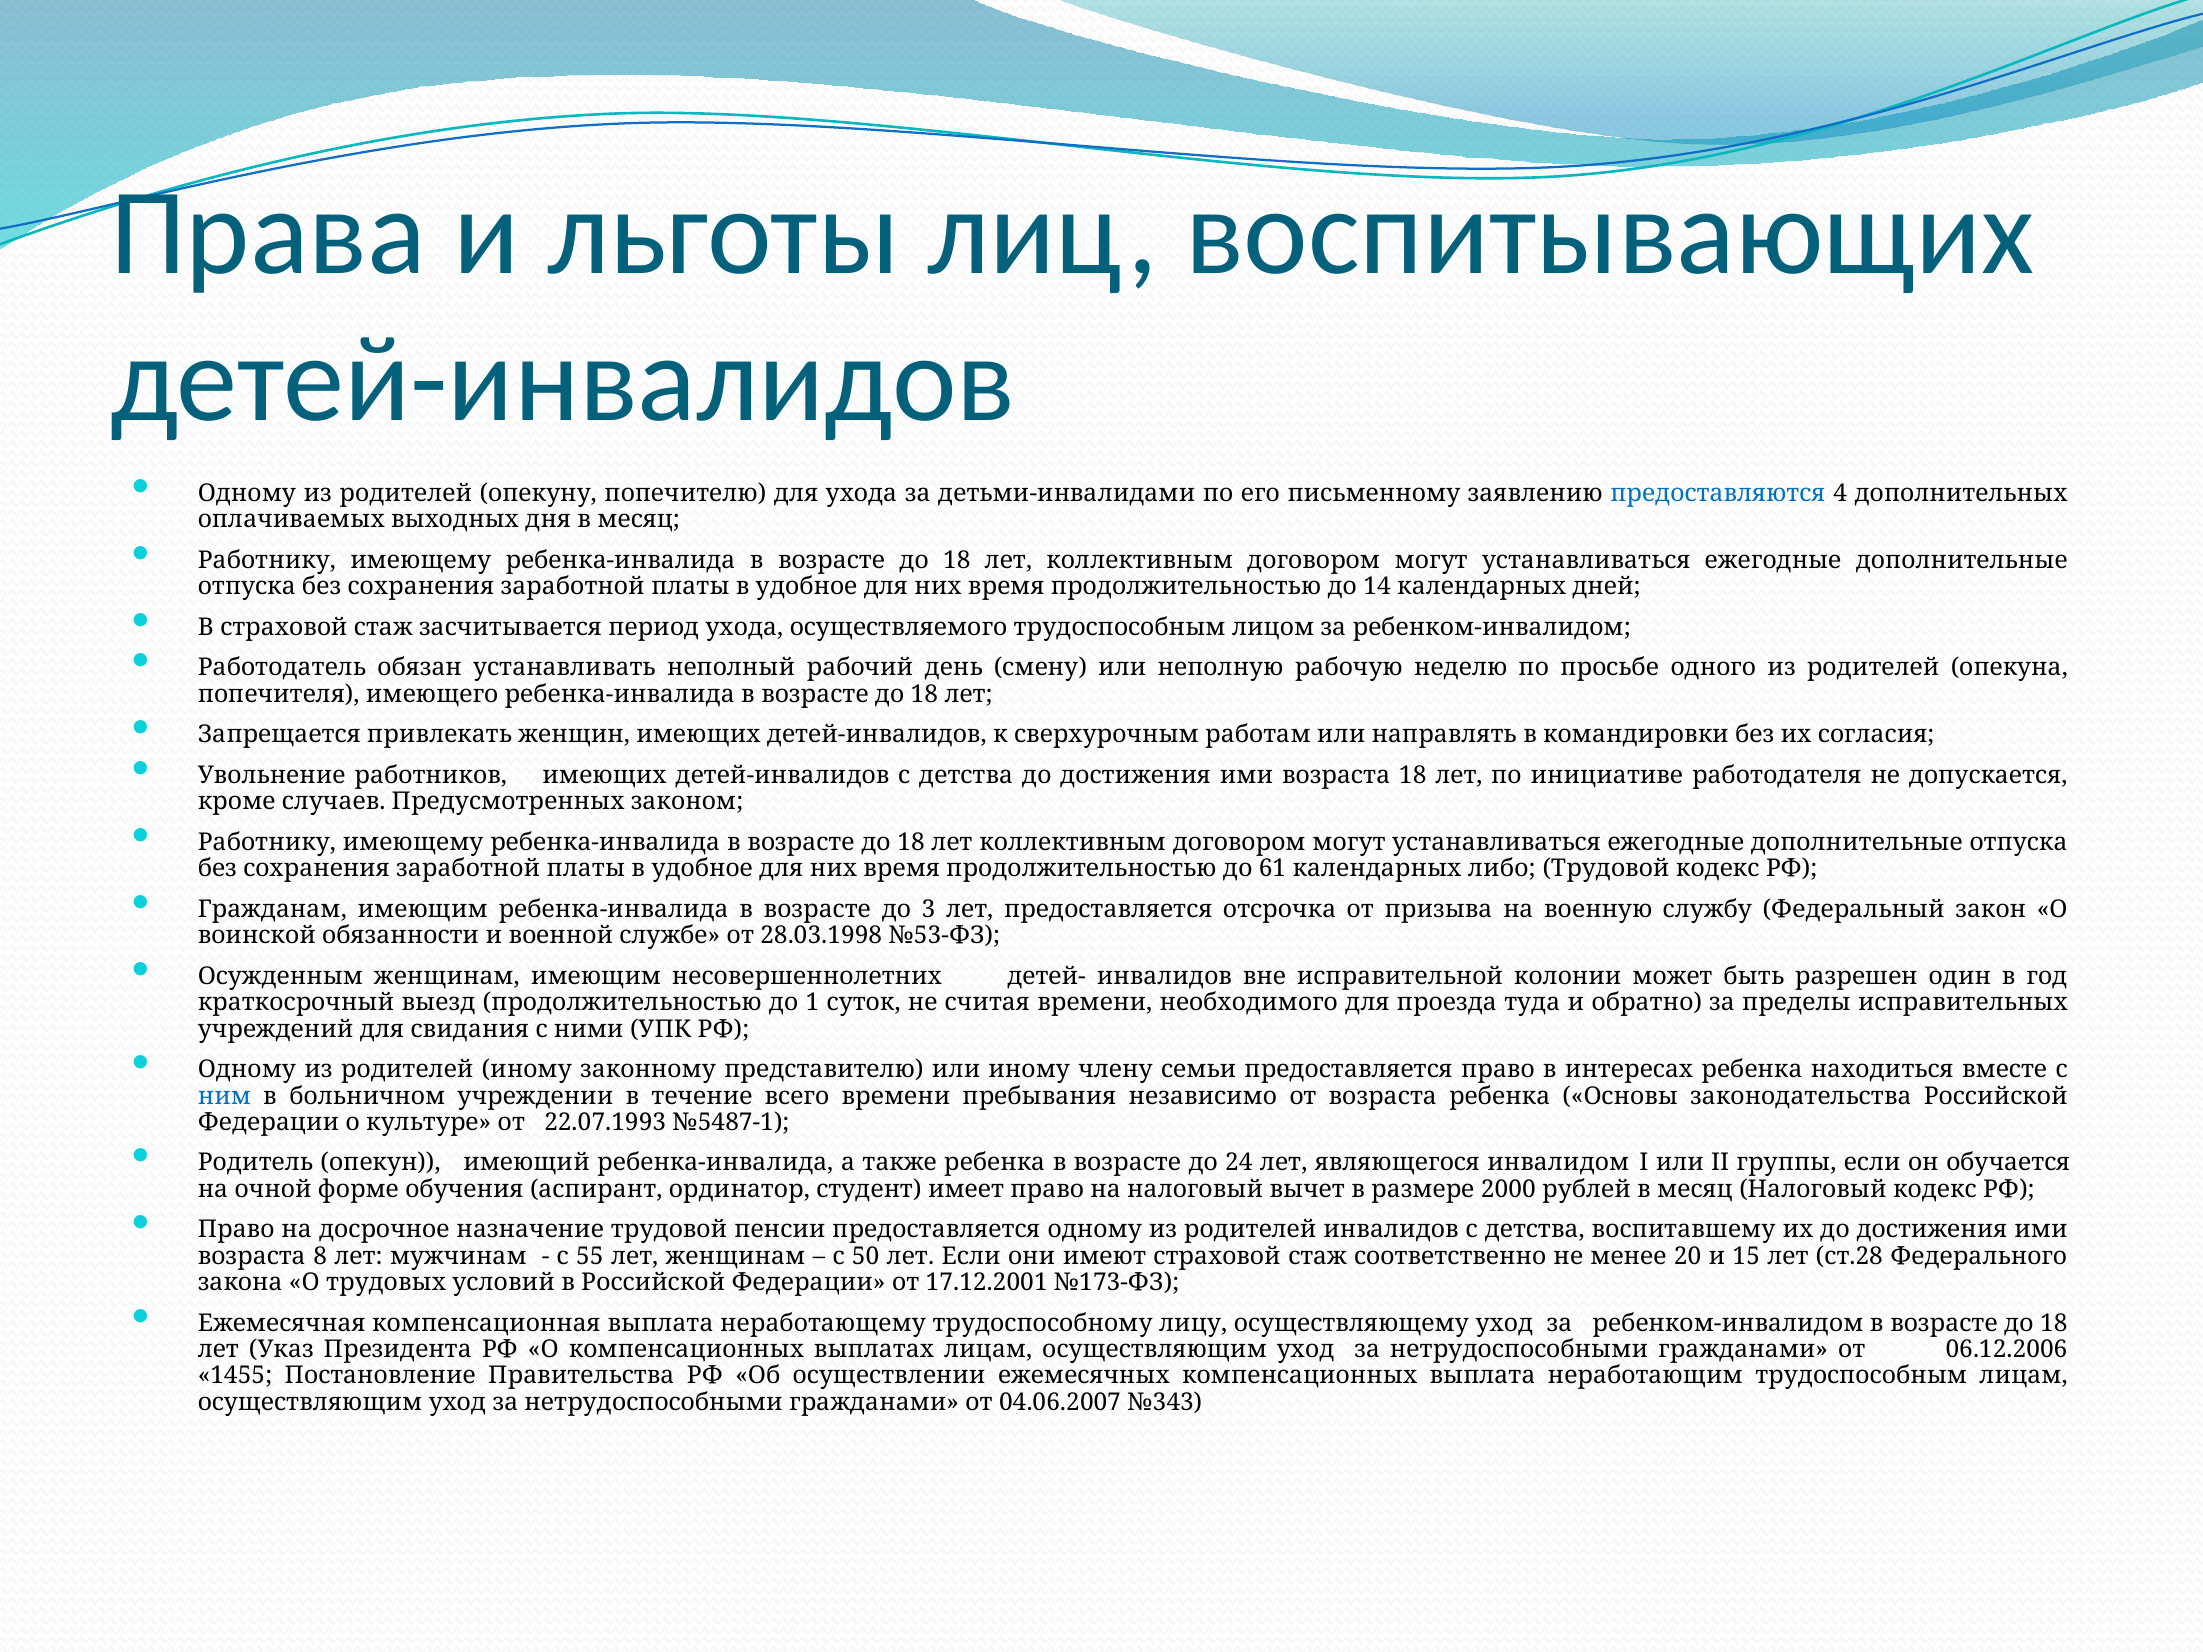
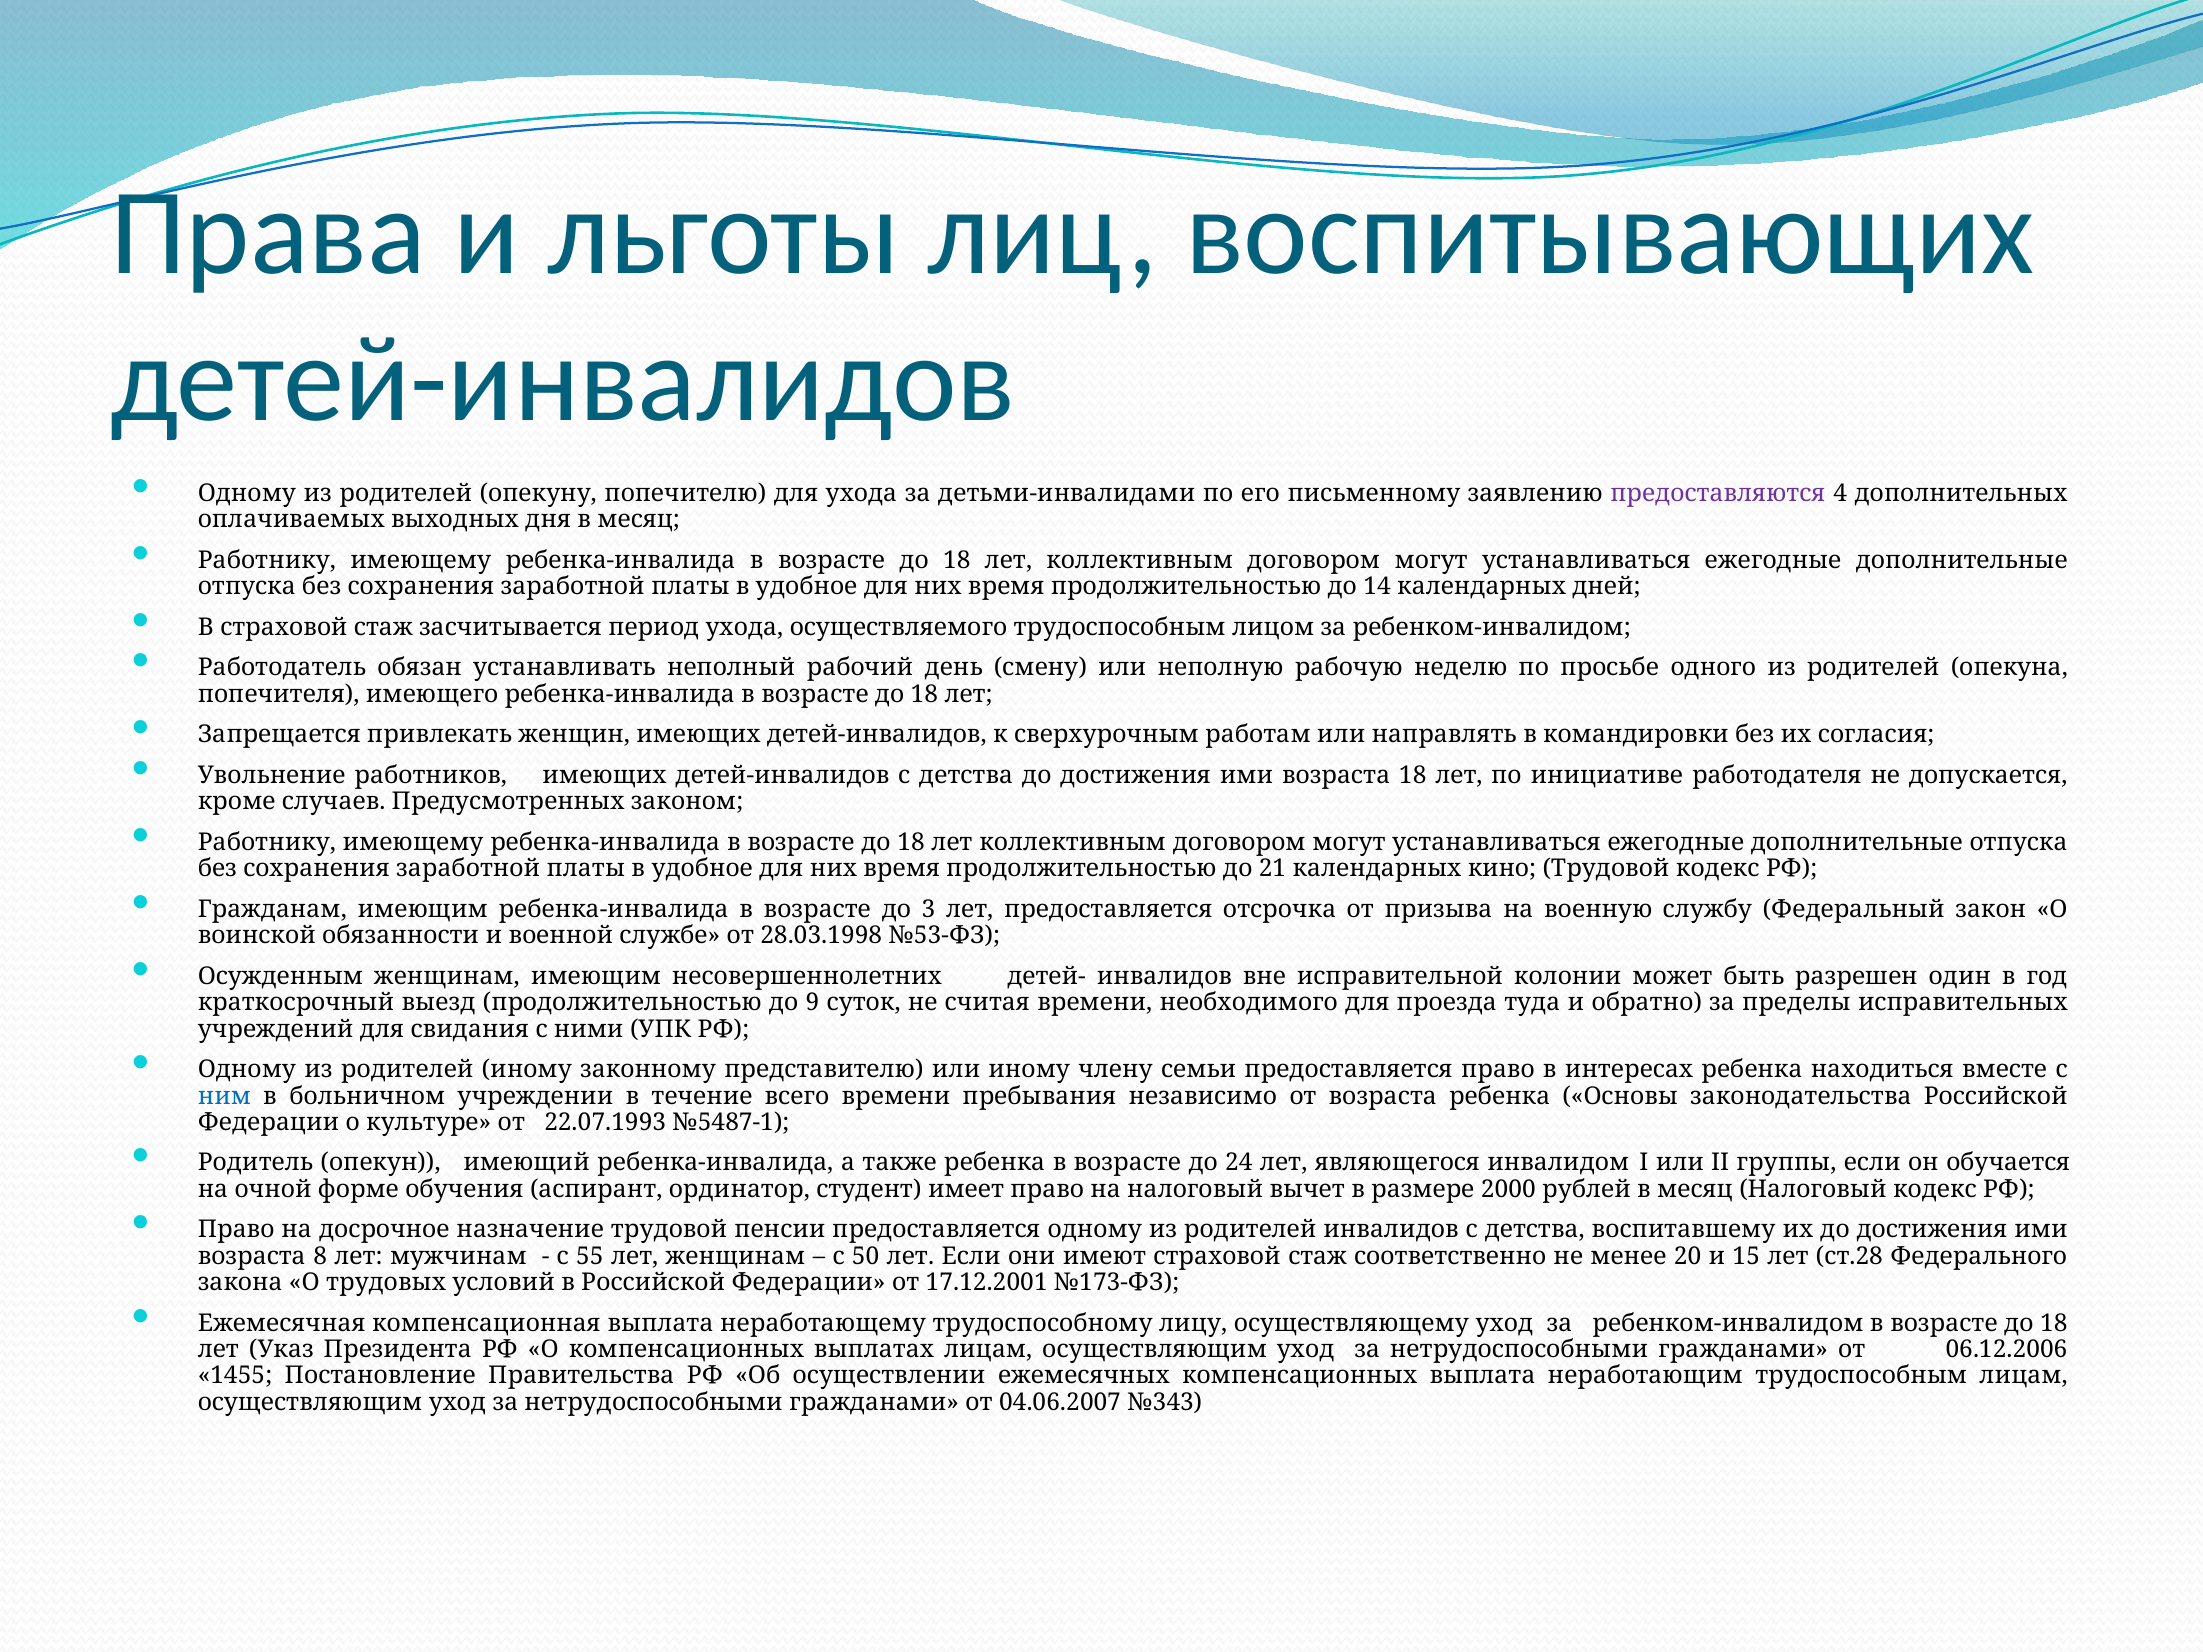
предоставляются colour: blue -> purple
61: 61 -> 21
либо: либо -> кино
1: 1 -> 9
